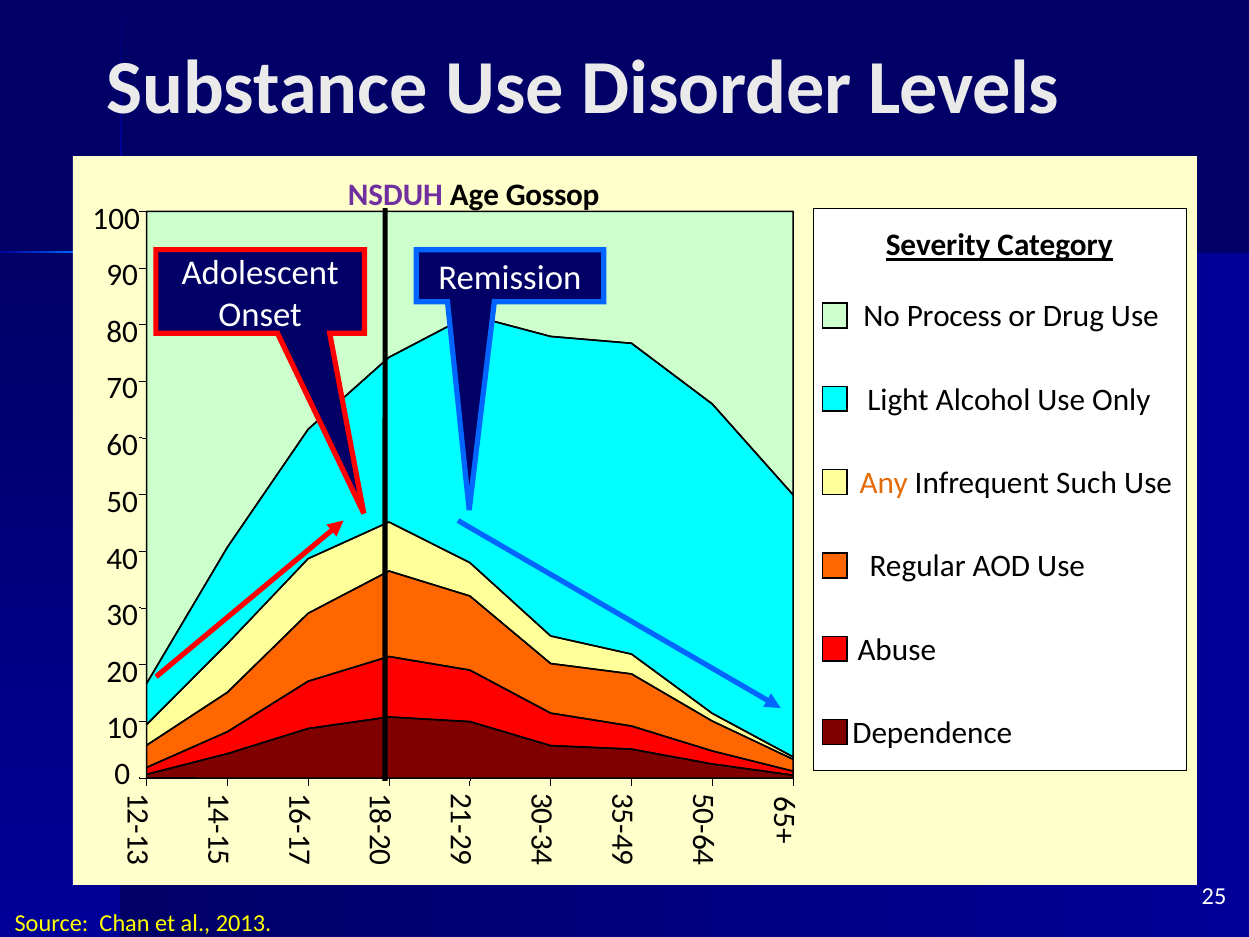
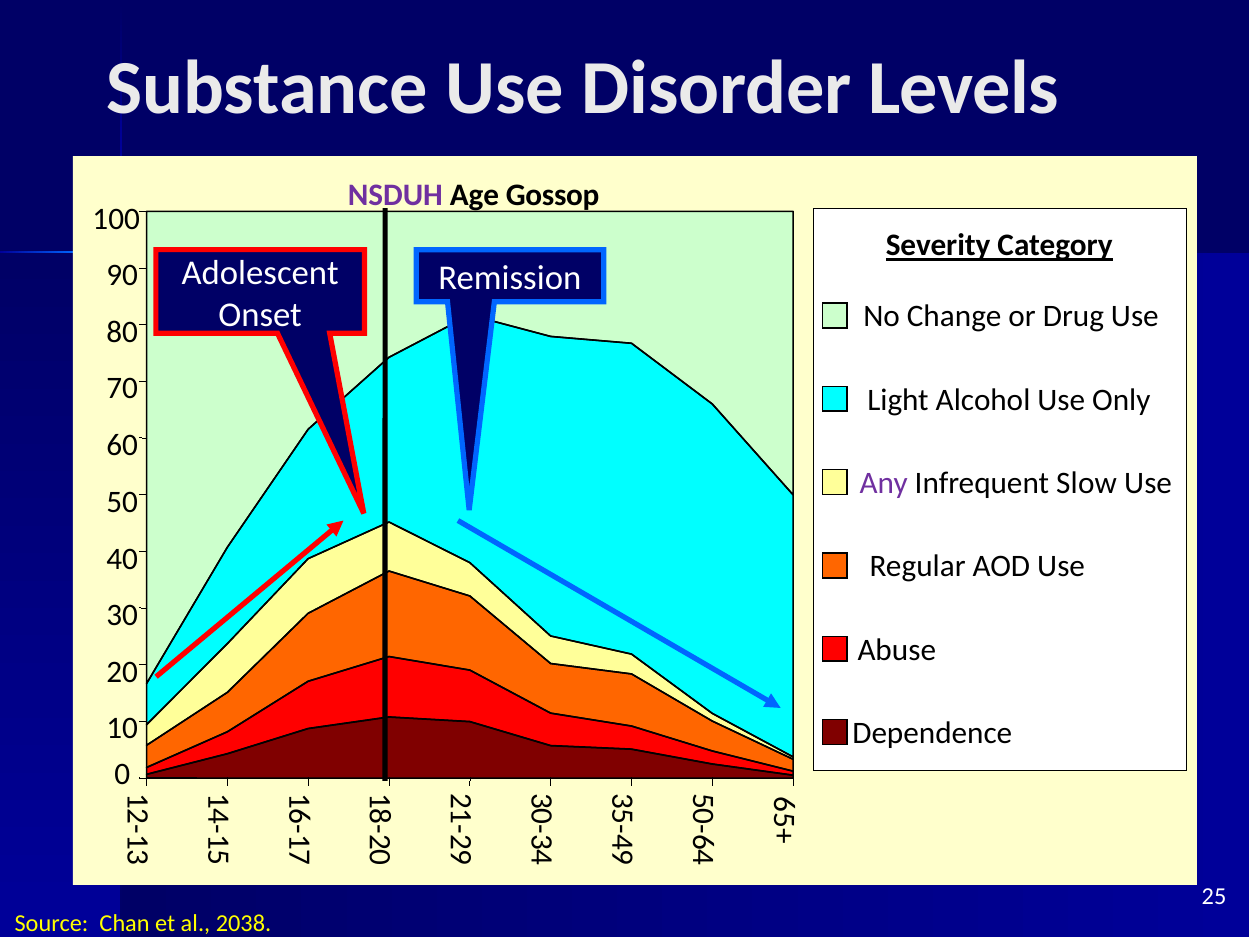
Process: Process -> Change
Any colour: orange -> purple
Such: Such -> Slow
2013: 2013 -> 2038
